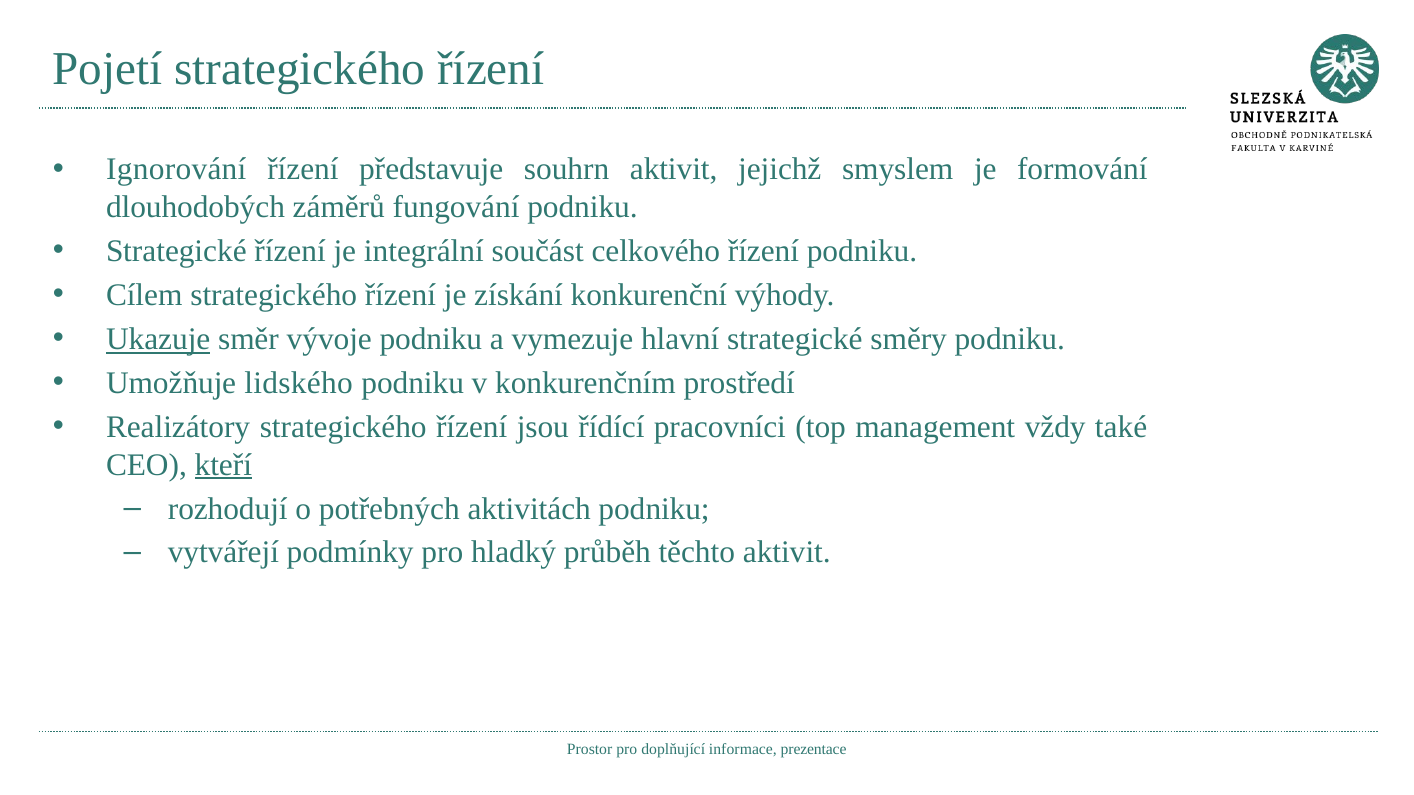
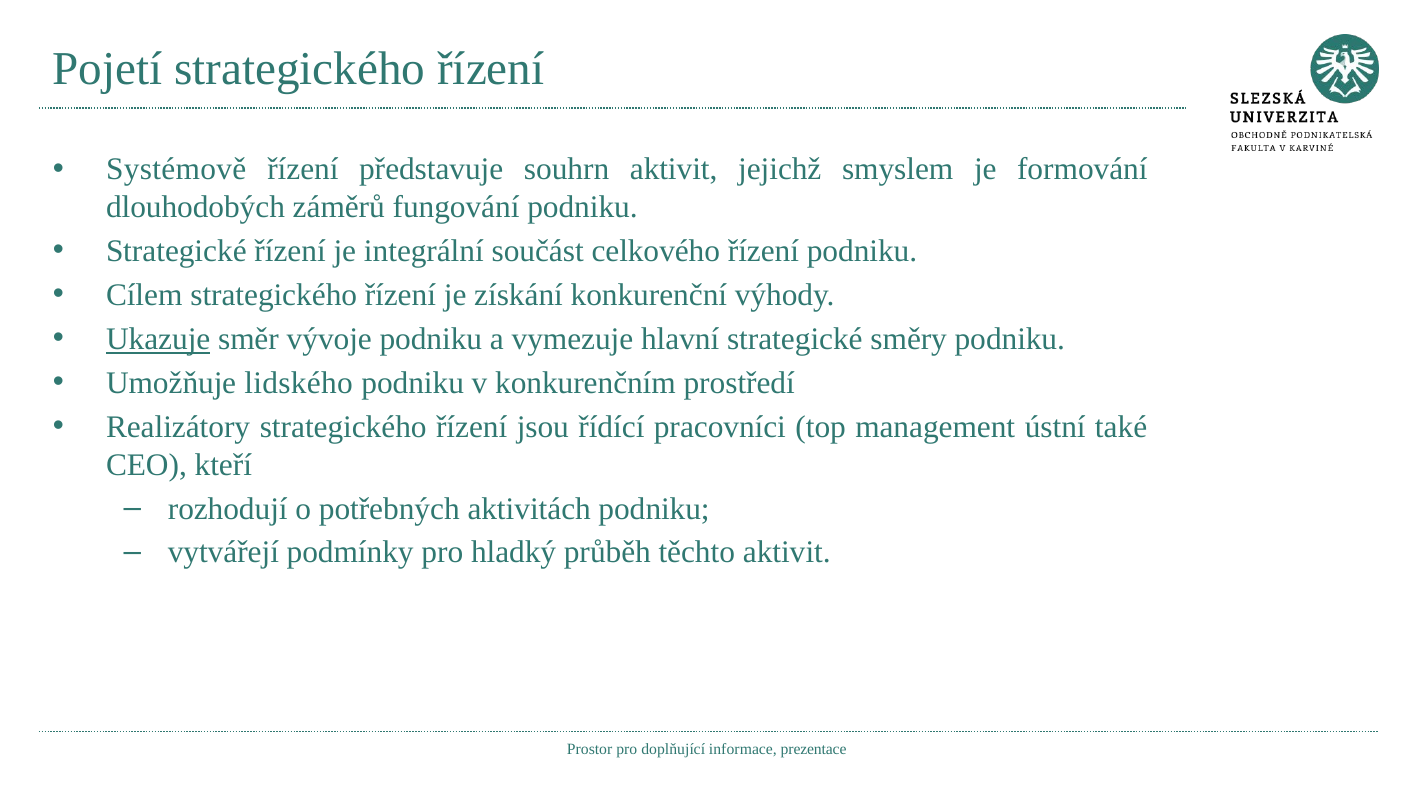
Ignorování: Ignorování -> Systémově
vždy: vždy -> ústní
kteří underline: present -> none
